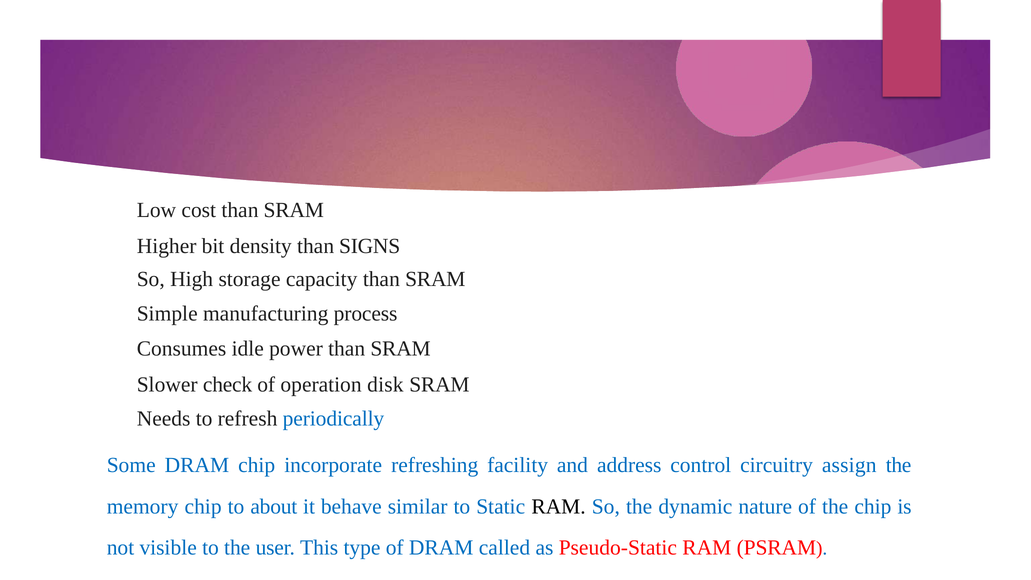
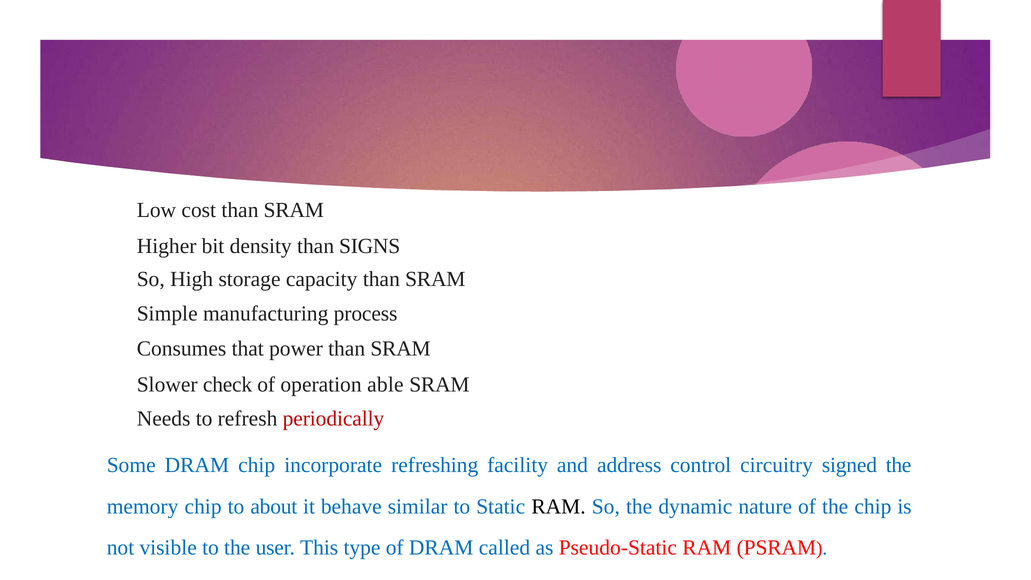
idle: idle -> that
disk: disk -> able
periodically colour: blue -> red
assign: assign -> signed
